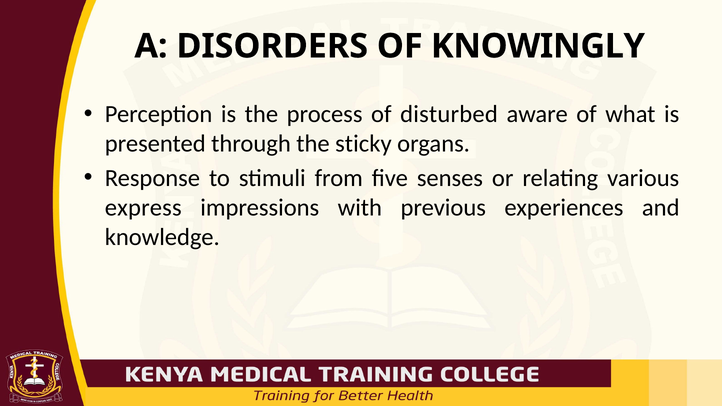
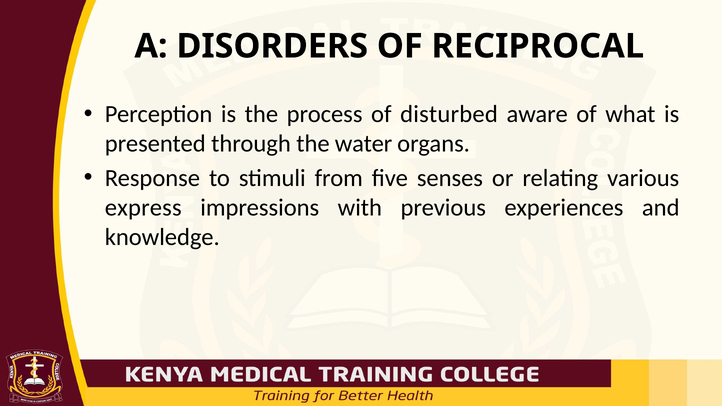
KNOWINGLY: KNOWINGLY -> RECIPROCAL
sticky: sticky -> water
